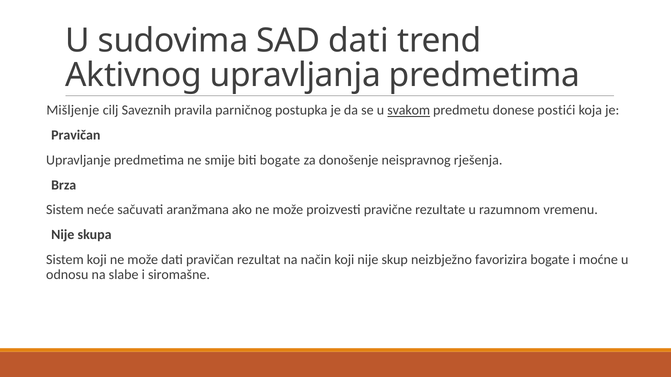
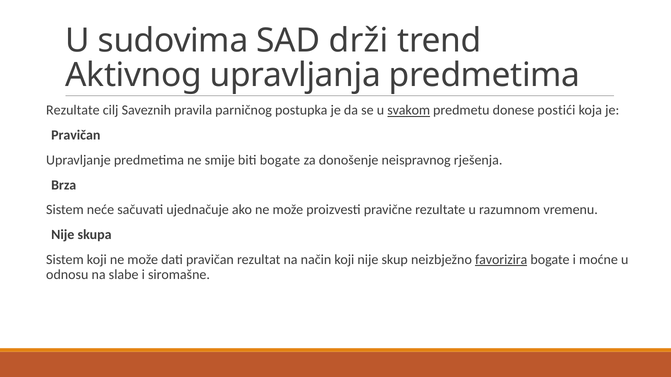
SAD dati: dati -> drži
Mišljenje at (73, 110): Mišljenje -> Rezultate
aranžmana: aranžmana -> ujednačuje
favorizira underline: none -> present
